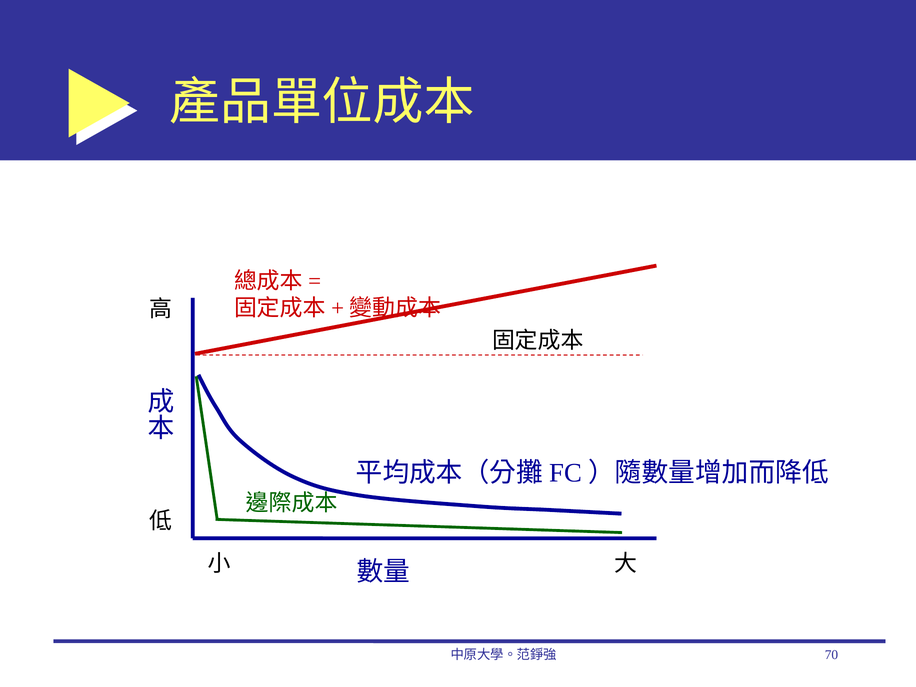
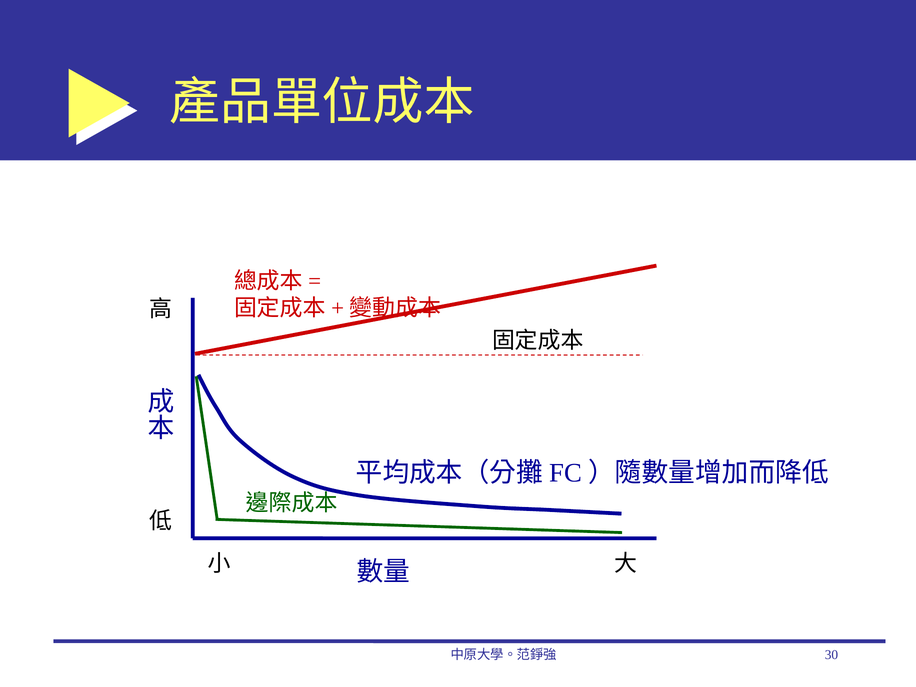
70: 70 -> 30
